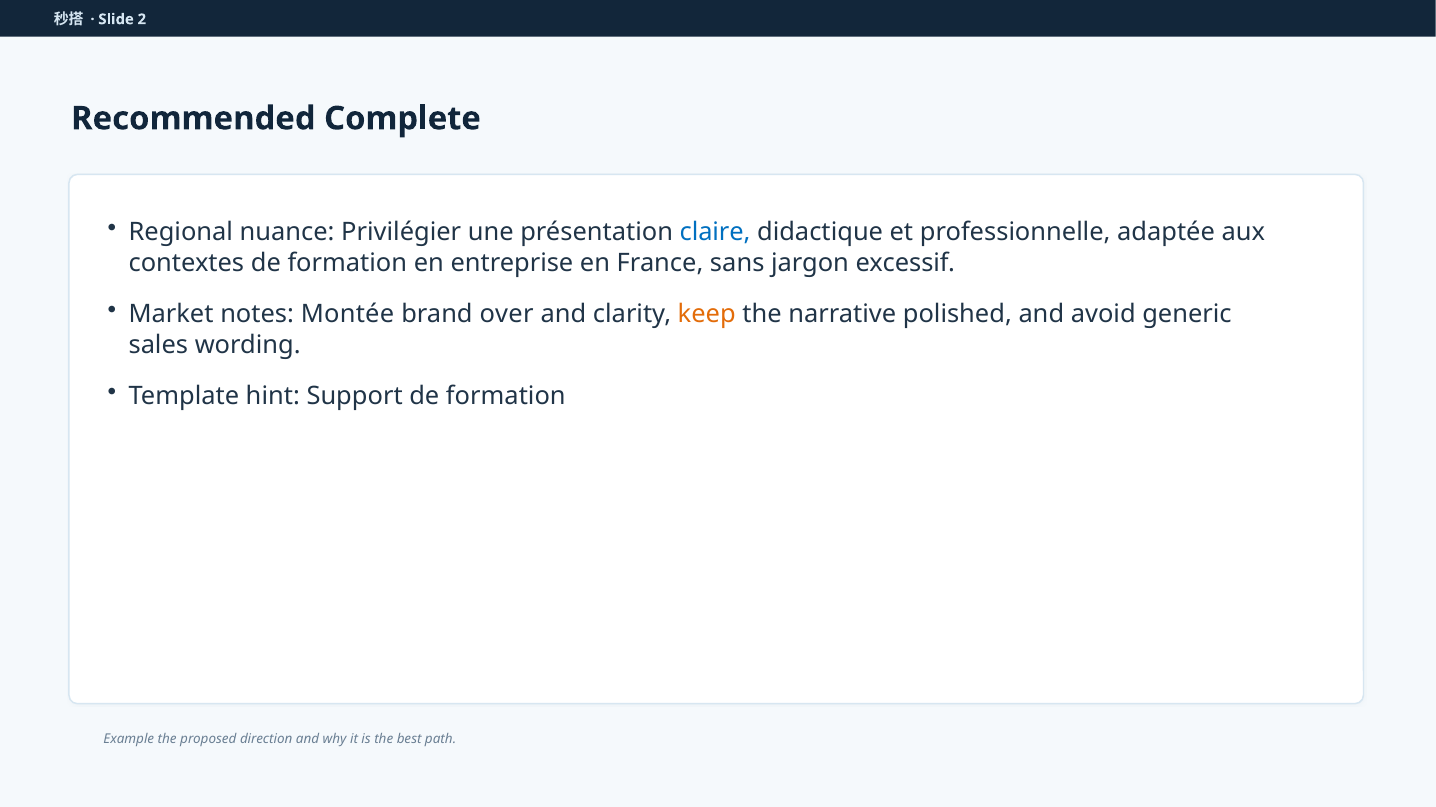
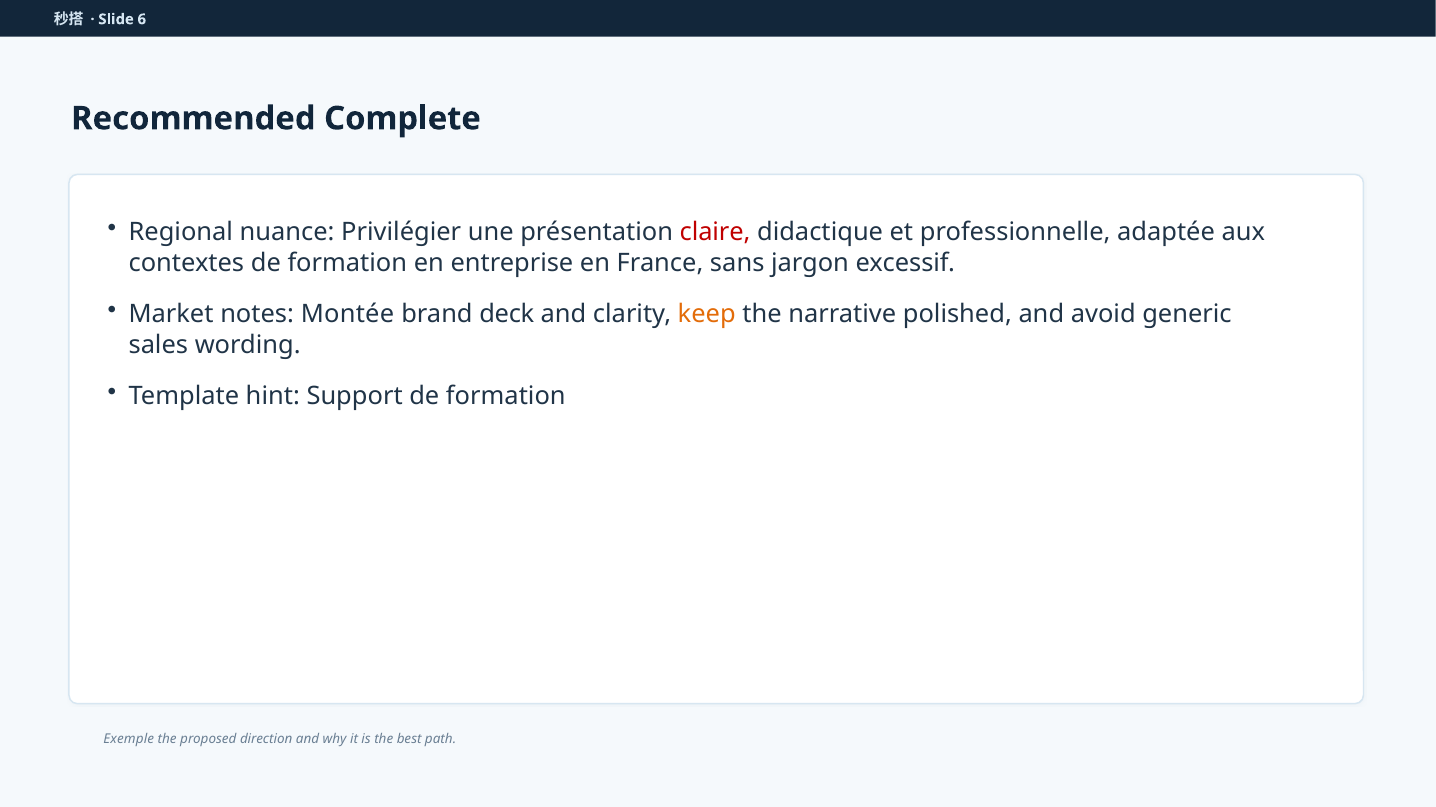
2: 2 -> 6
claire colour: blue -> red
over: over -> deck
Example: Example -> Exemple
